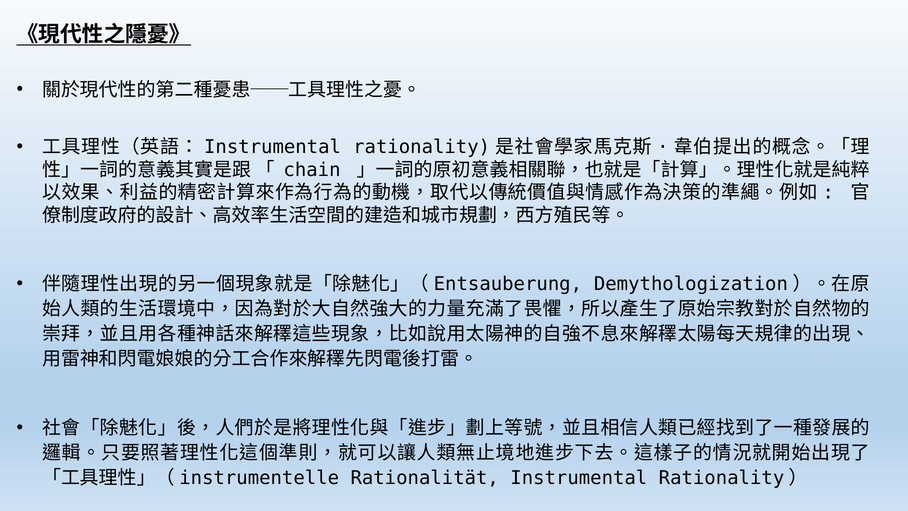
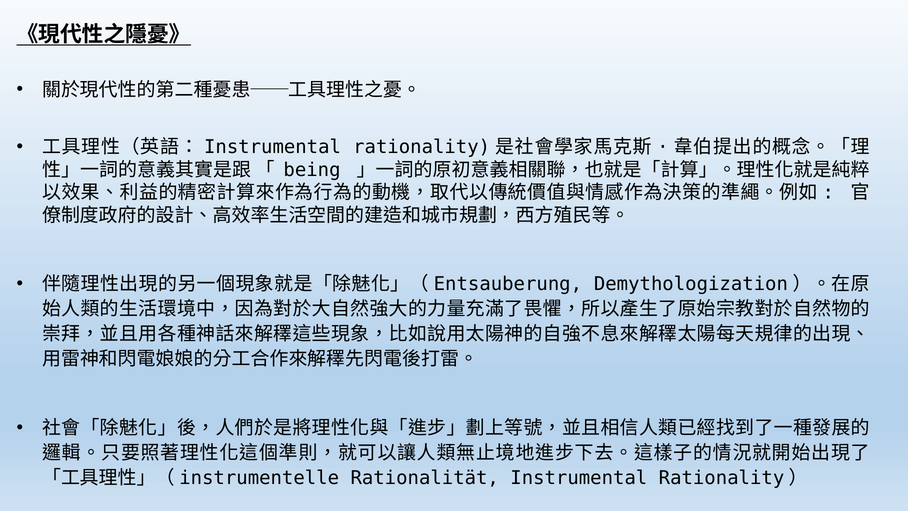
chain: chain -> being
